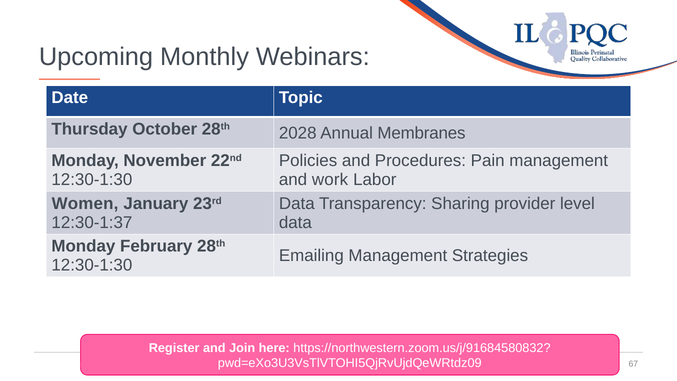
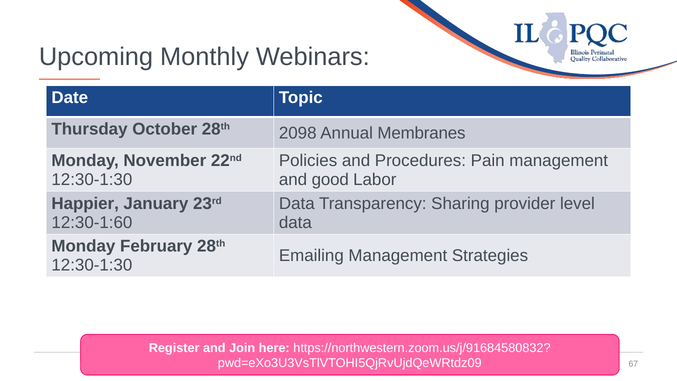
2028: 2028 -> 2098
work: work -> good
Women: Women -> Happier
12:30-1:37: 12:30-1:37 -> 12:30-1:60
